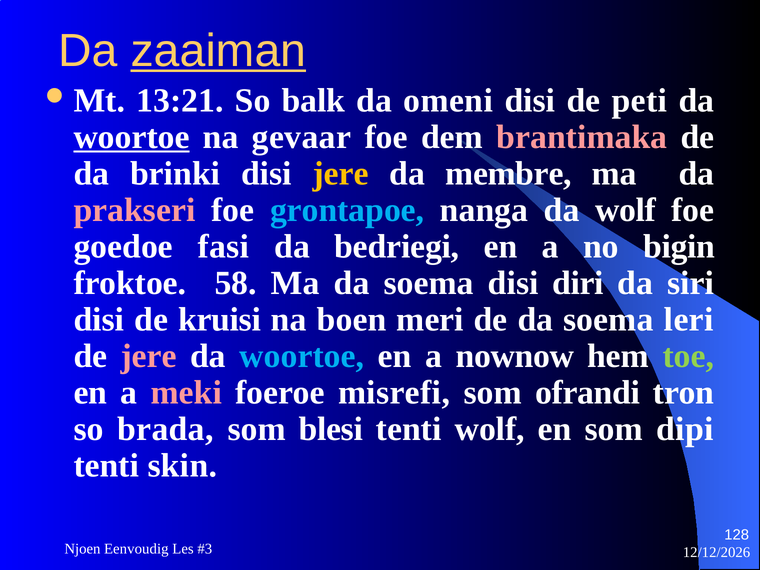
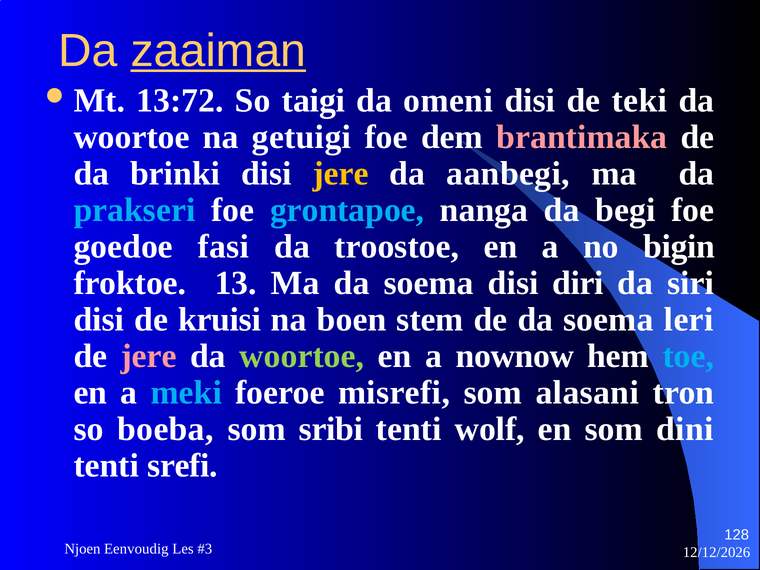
13:21: 13:21 -> 13:72
balk: balk -> taigi
peti: peti -> teki
woortoe at (132, 137) underline: present -> none
gevaar: gevaar -> getuigi
membre: membre -> aanbegi
prakseri colour: pink -> light blue
da wolf: wolf -> begi
bedriegi: bedriegi -> troostoe
58: 58 -> 13
meri: meri -> stem
woortoe at (302, 356) colour: light blue -> light green
toe colour: light green -> light blue
meki colour: pink -> light blue
ofrandi: ofrandi -> alasani
brada: brada -> boeba
blesi: blesi -> sribi
dipi: dipi -> dini
skin: skin -> srefi
